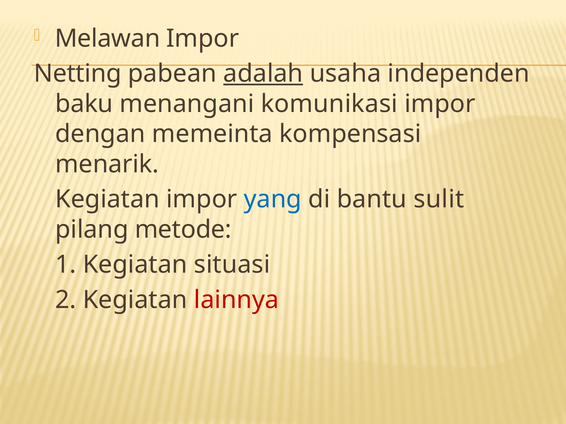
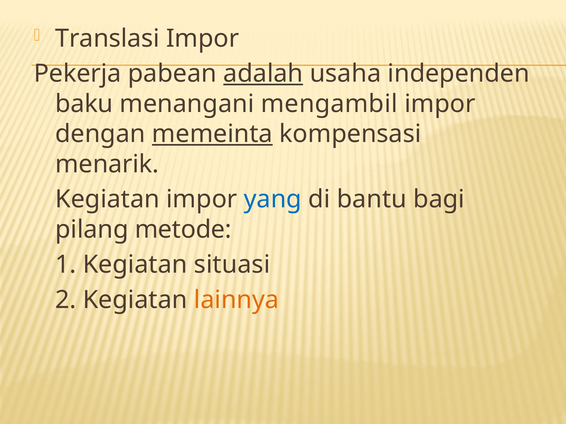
Melawan: Melawan -> Translasi
Netting: Netting -> Pekerja
komunikasi: komunikasi -> mengambil
memeinta underline: none -> present
sulit: sulit -> bagi
lainnya colour: red -> orange
